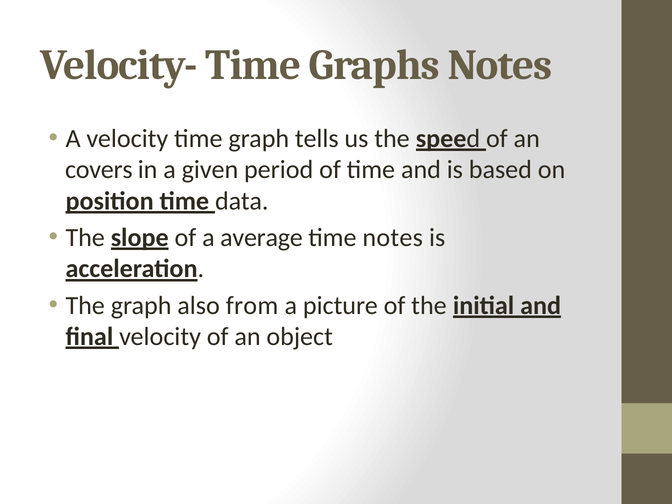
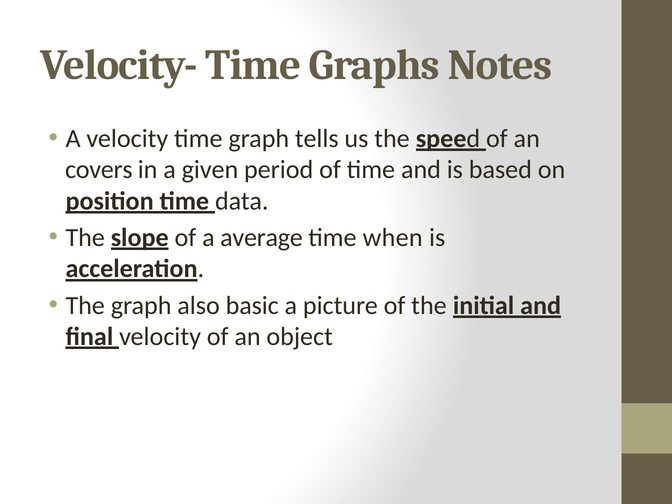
time notes: notes -> when
from: from -> basic
